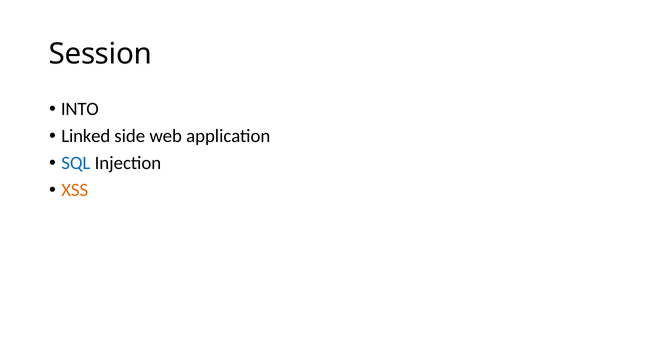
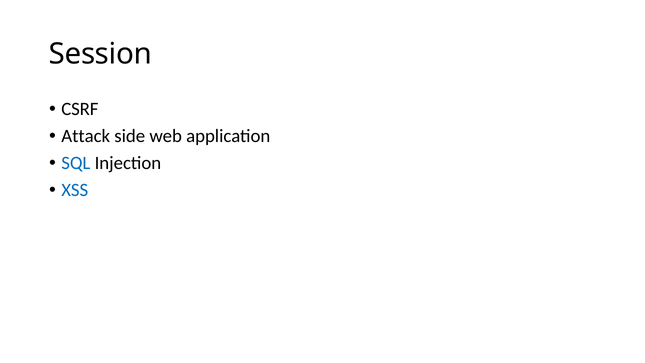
INTO: INTO -> CSRF
Linked: Linked -> Attack
XSS colour: orange -> blue
